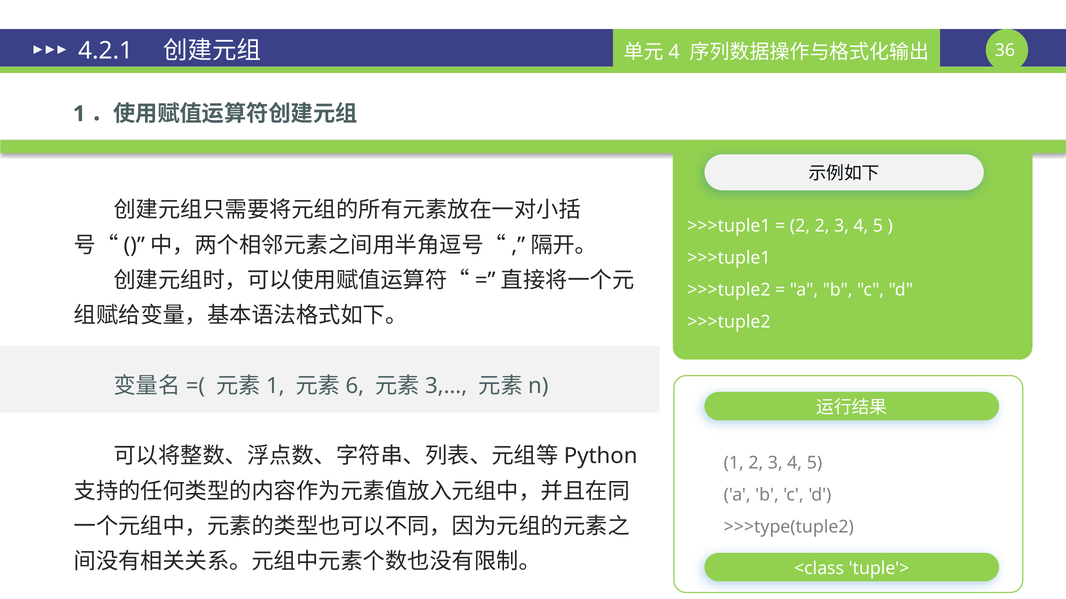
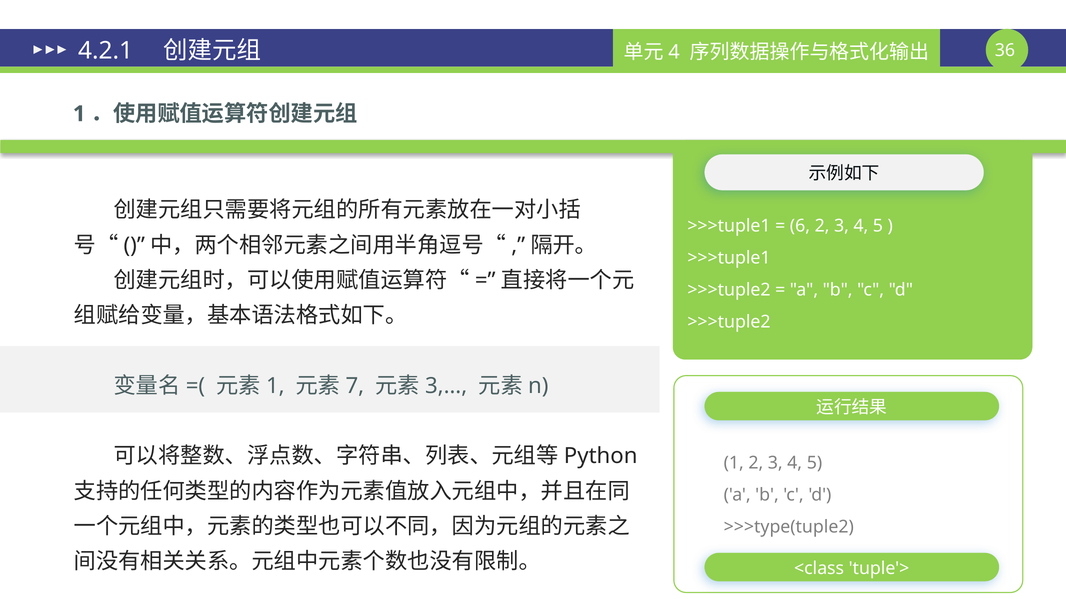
2 at (800, 226): 2 -> 6
6: 6 -> 7
